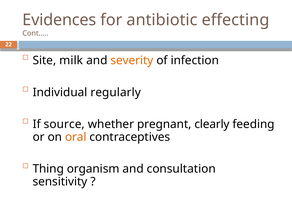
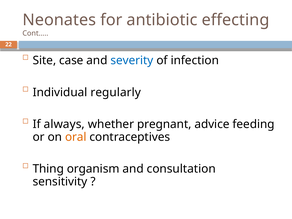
Evidences: Evidences -> Neonates
milk: milk -> case
severity colour: orange -> blue
source: source -> always
clearly: clearly -> advice
